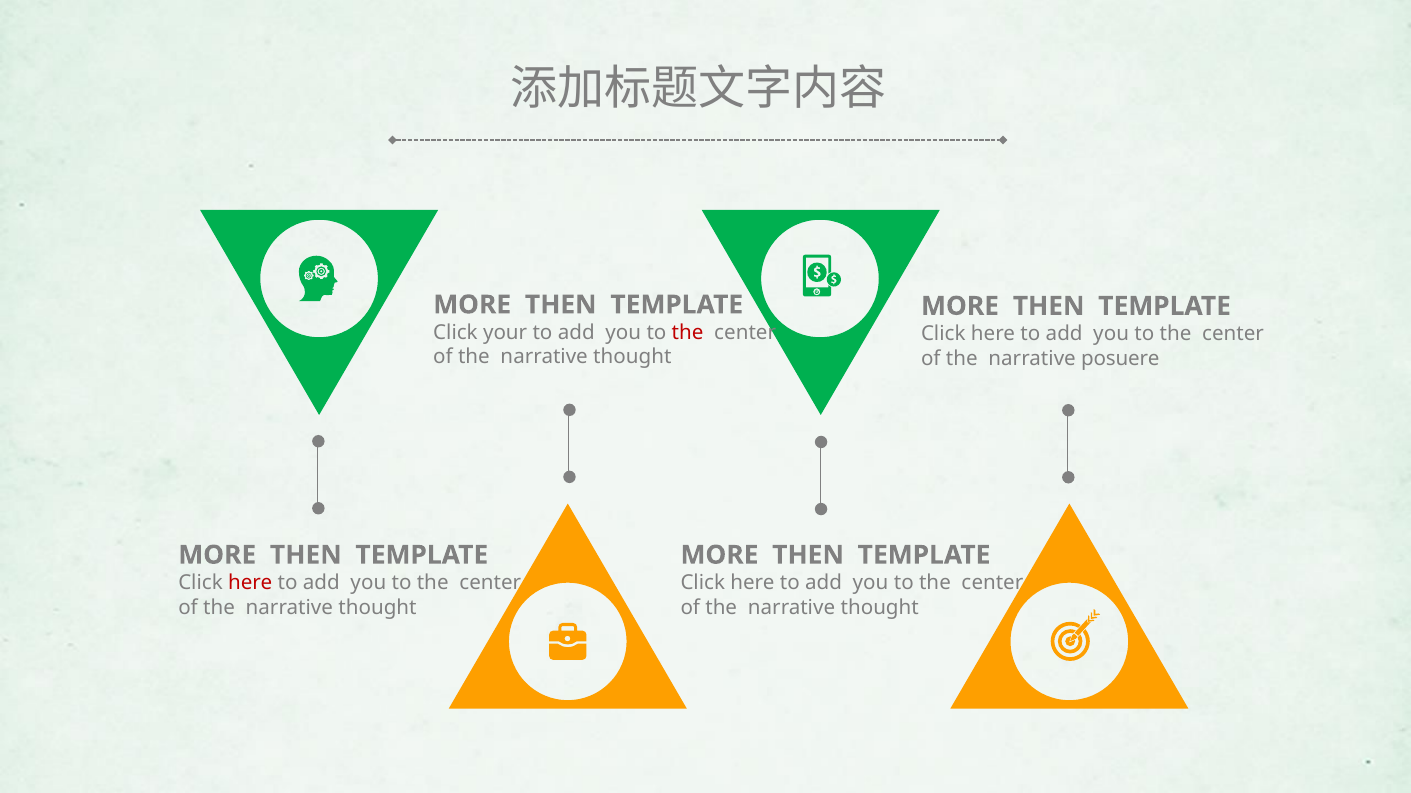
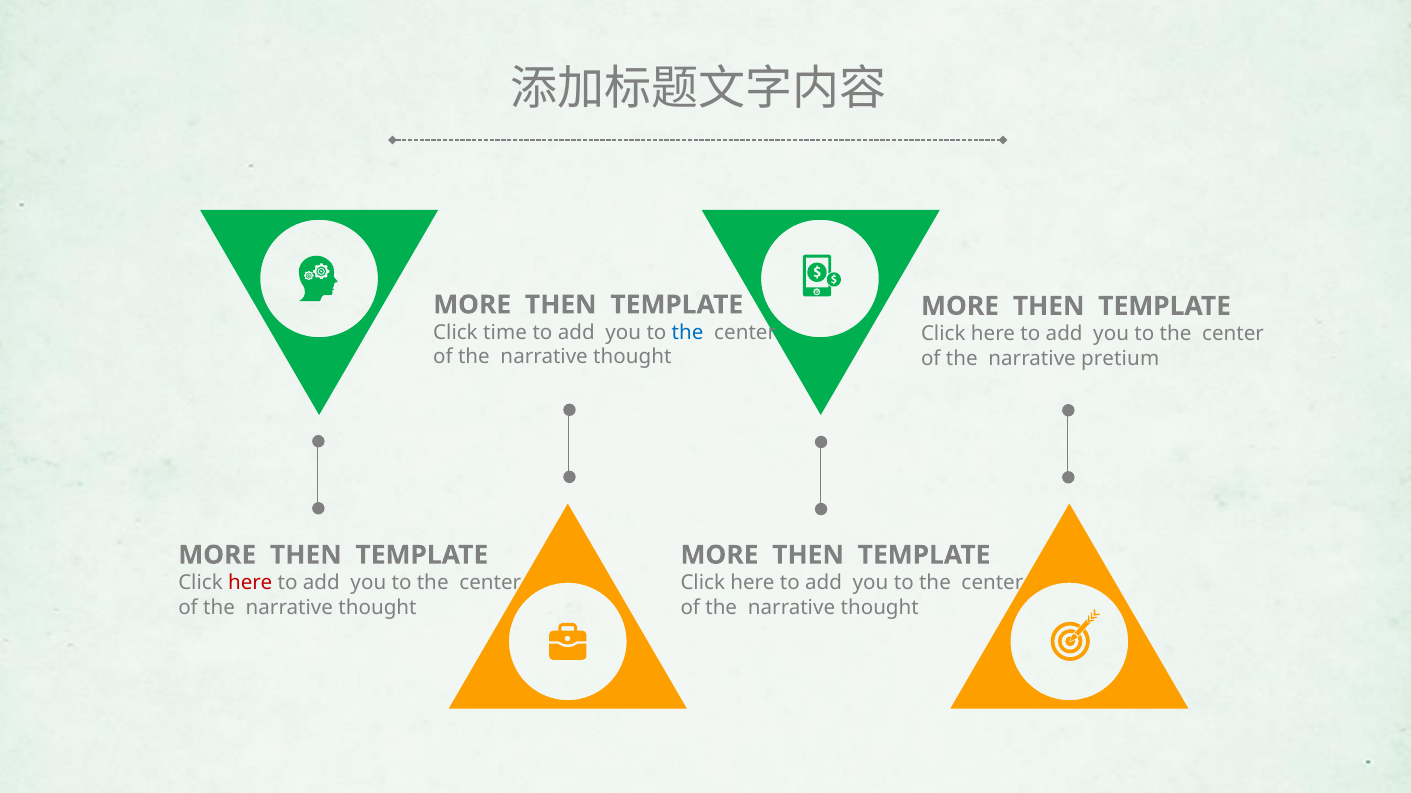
your: your -> time
the at (688, 333) colour: red -> blue
posuere: posuere -> pretium
